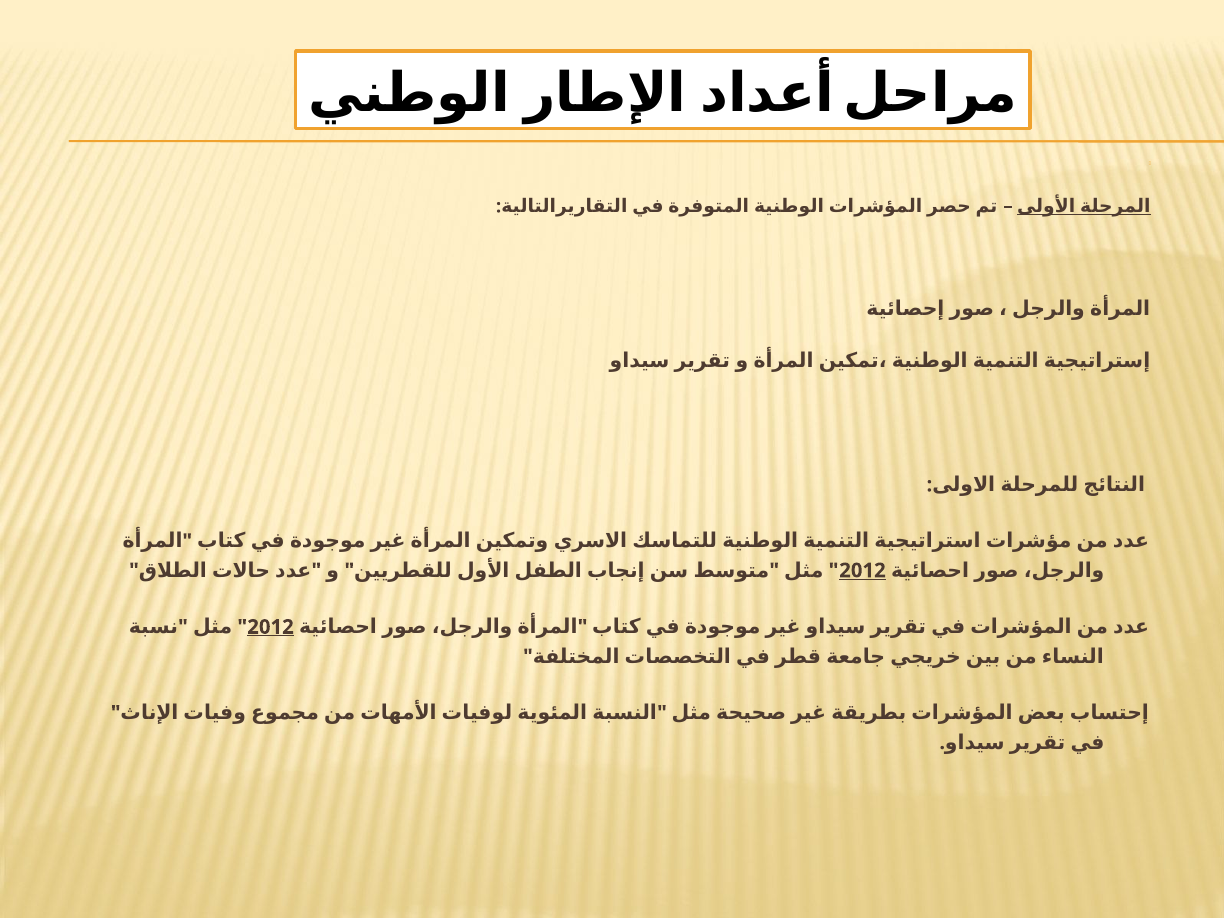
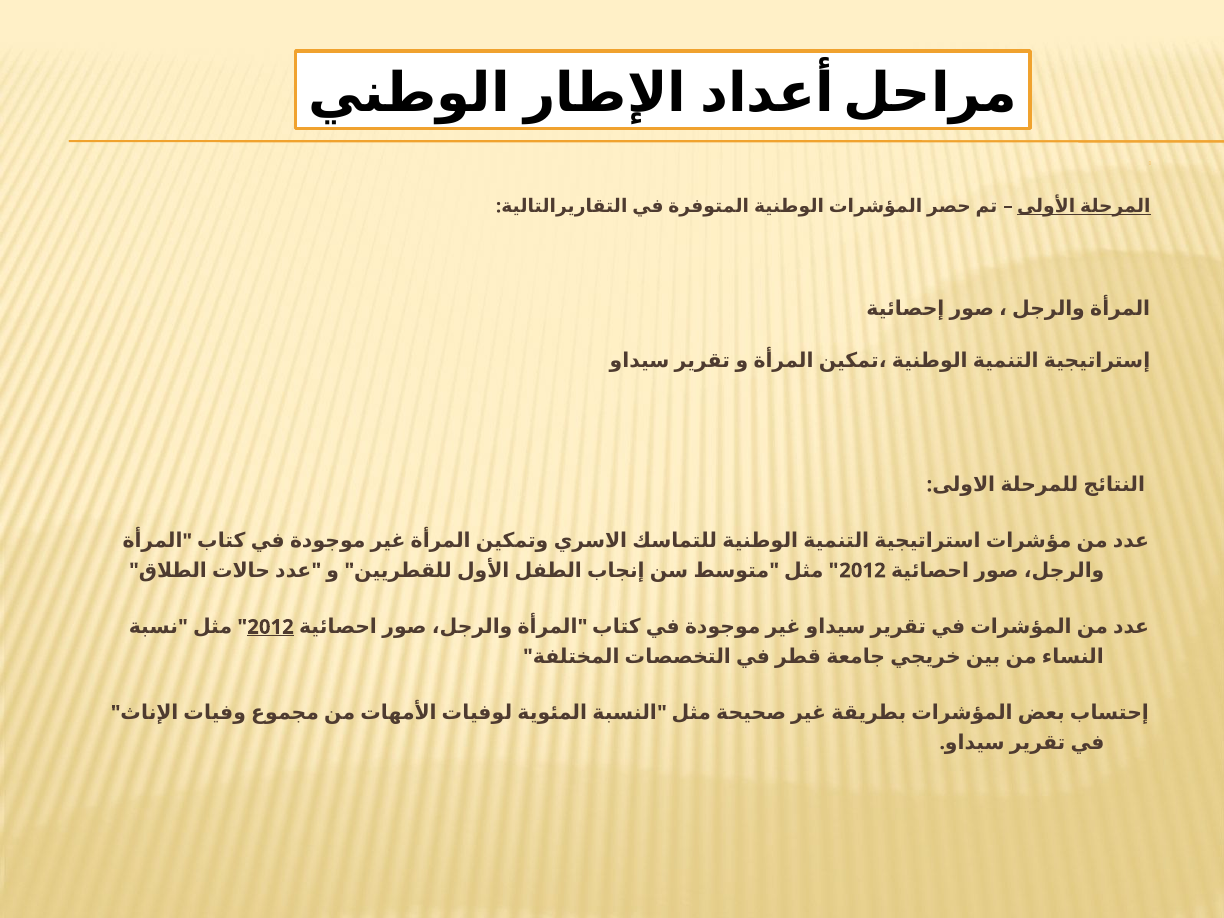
2012 at (862, 571) underline: present -> none
